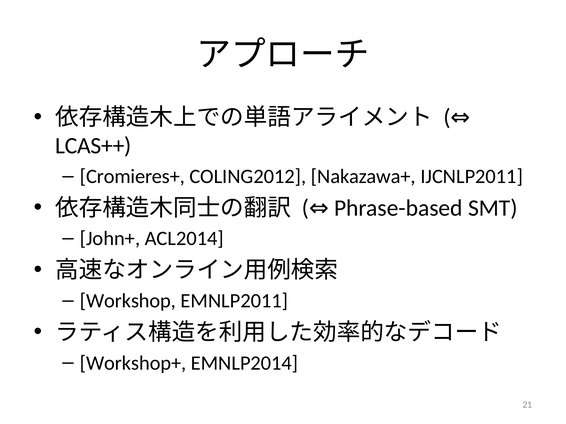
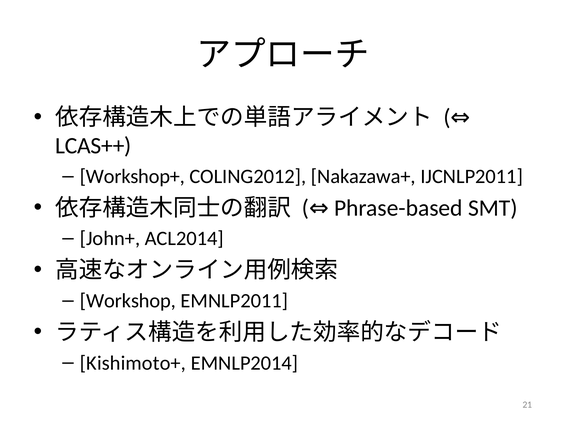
Cromieres+: Cromieres+ -> Workshop+
Workshop+: Workshop+ -> Kishimoto+
